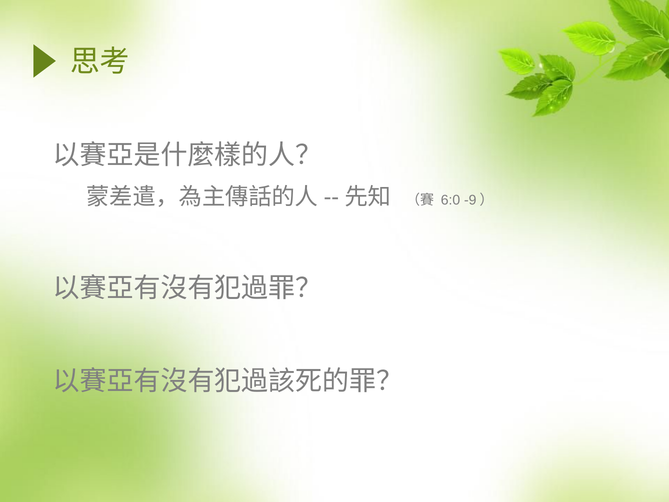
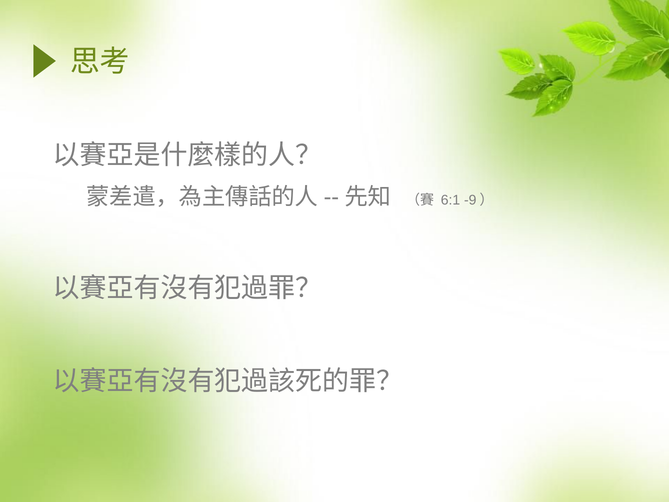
6:0: 6:0 -> 6:1
